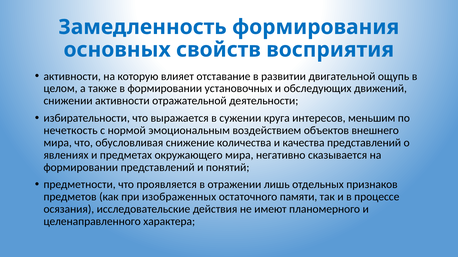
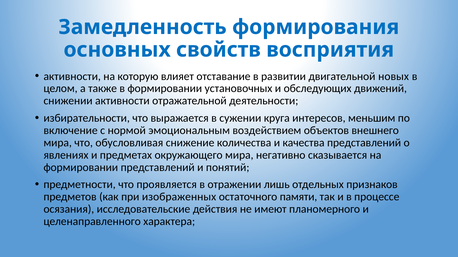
ощупь: ощупь -> новых
нечеткость: нечеткость -> включение
